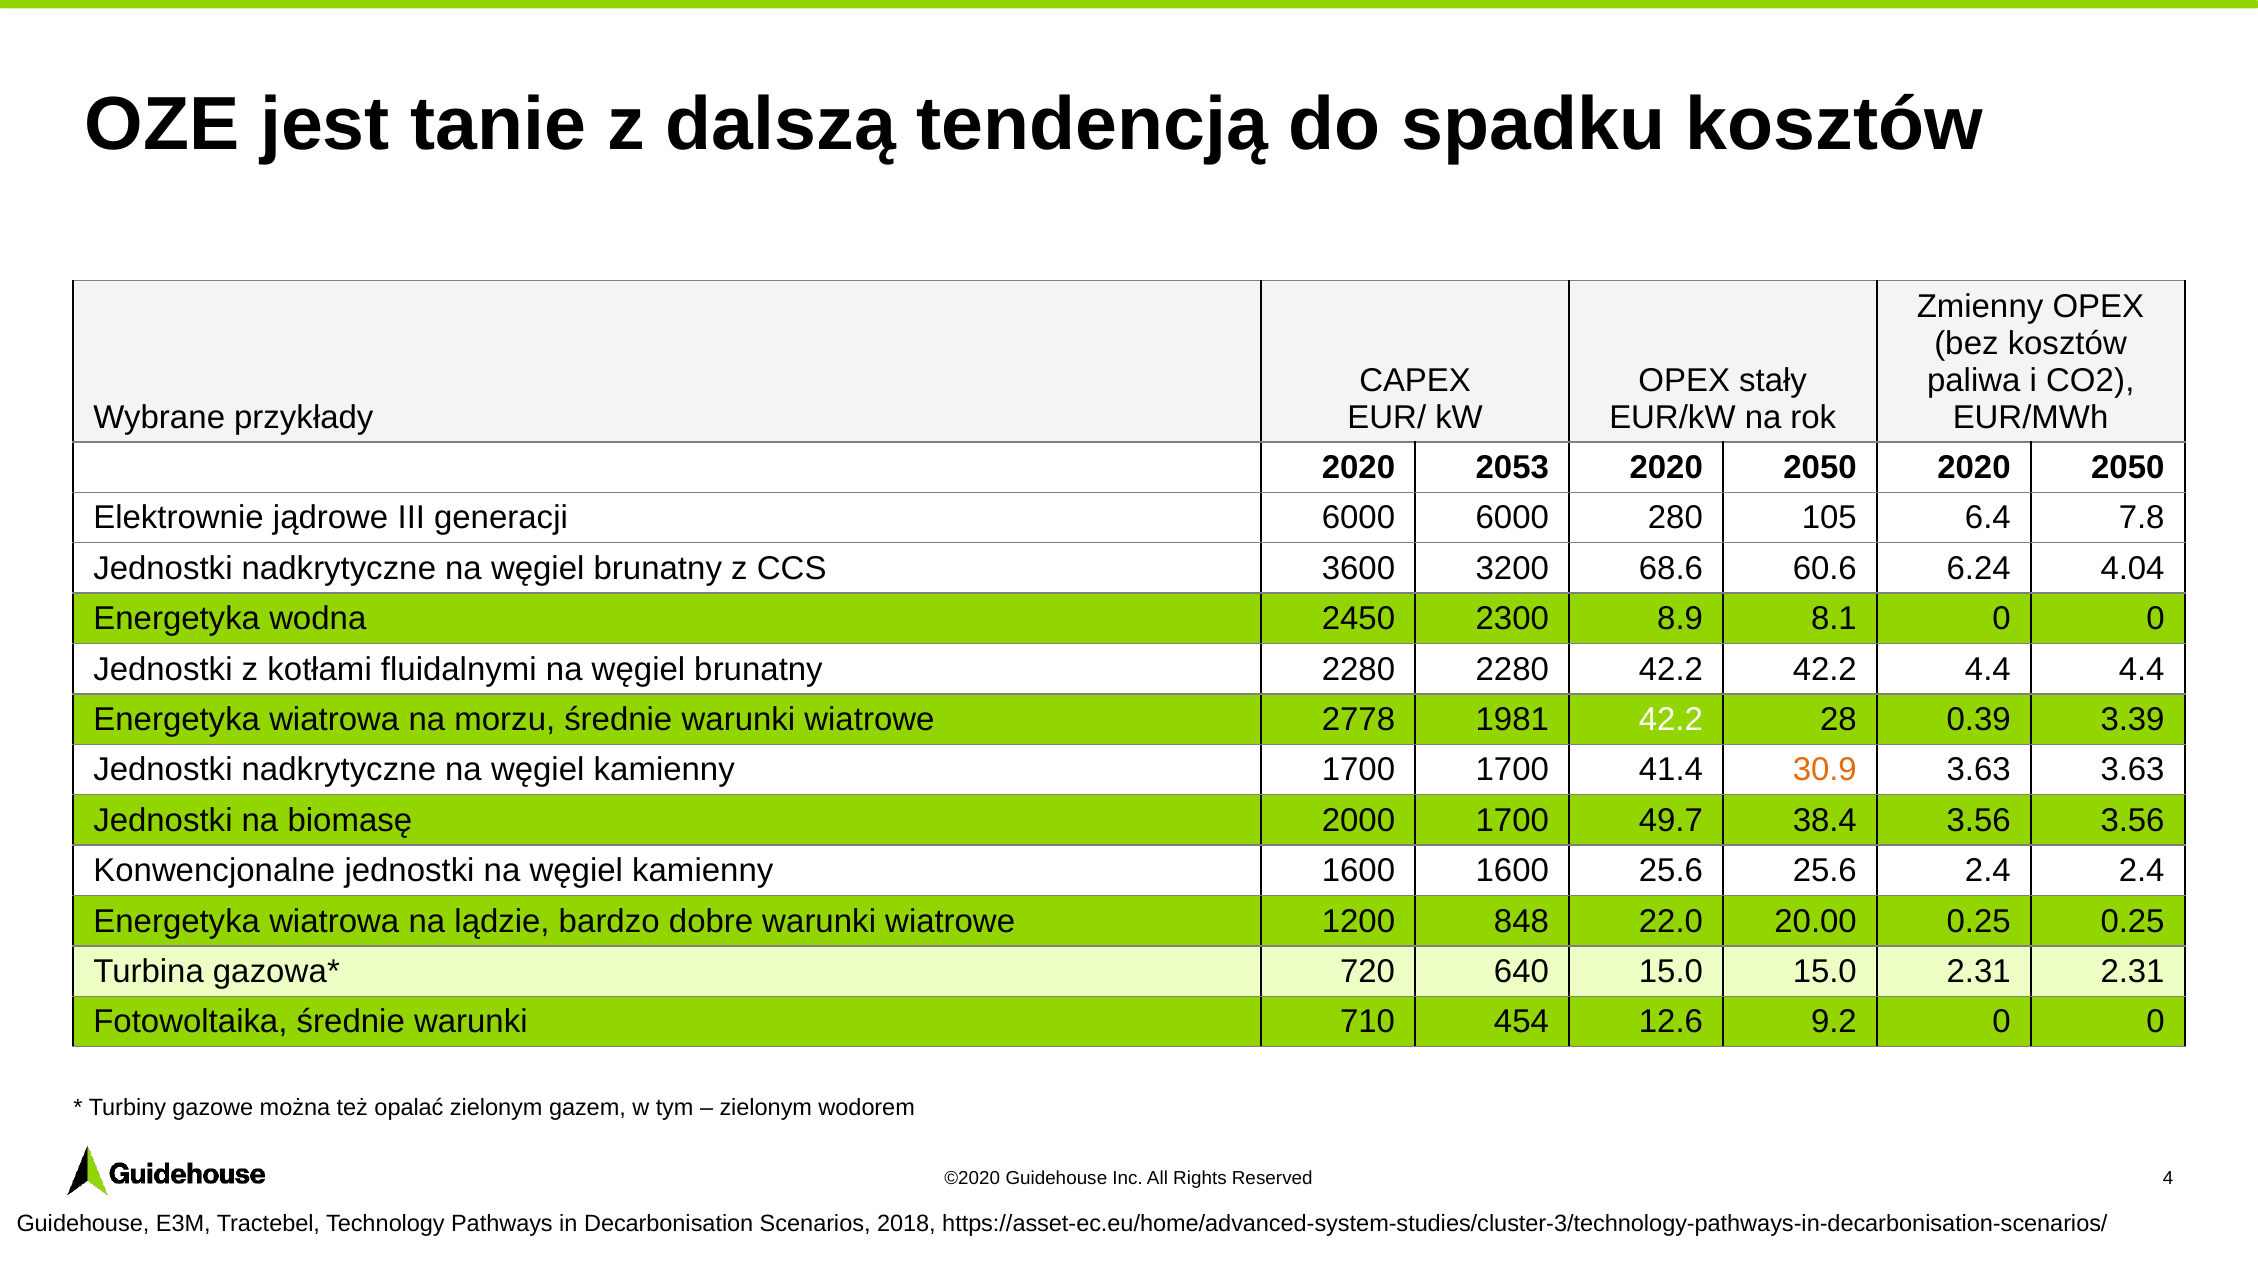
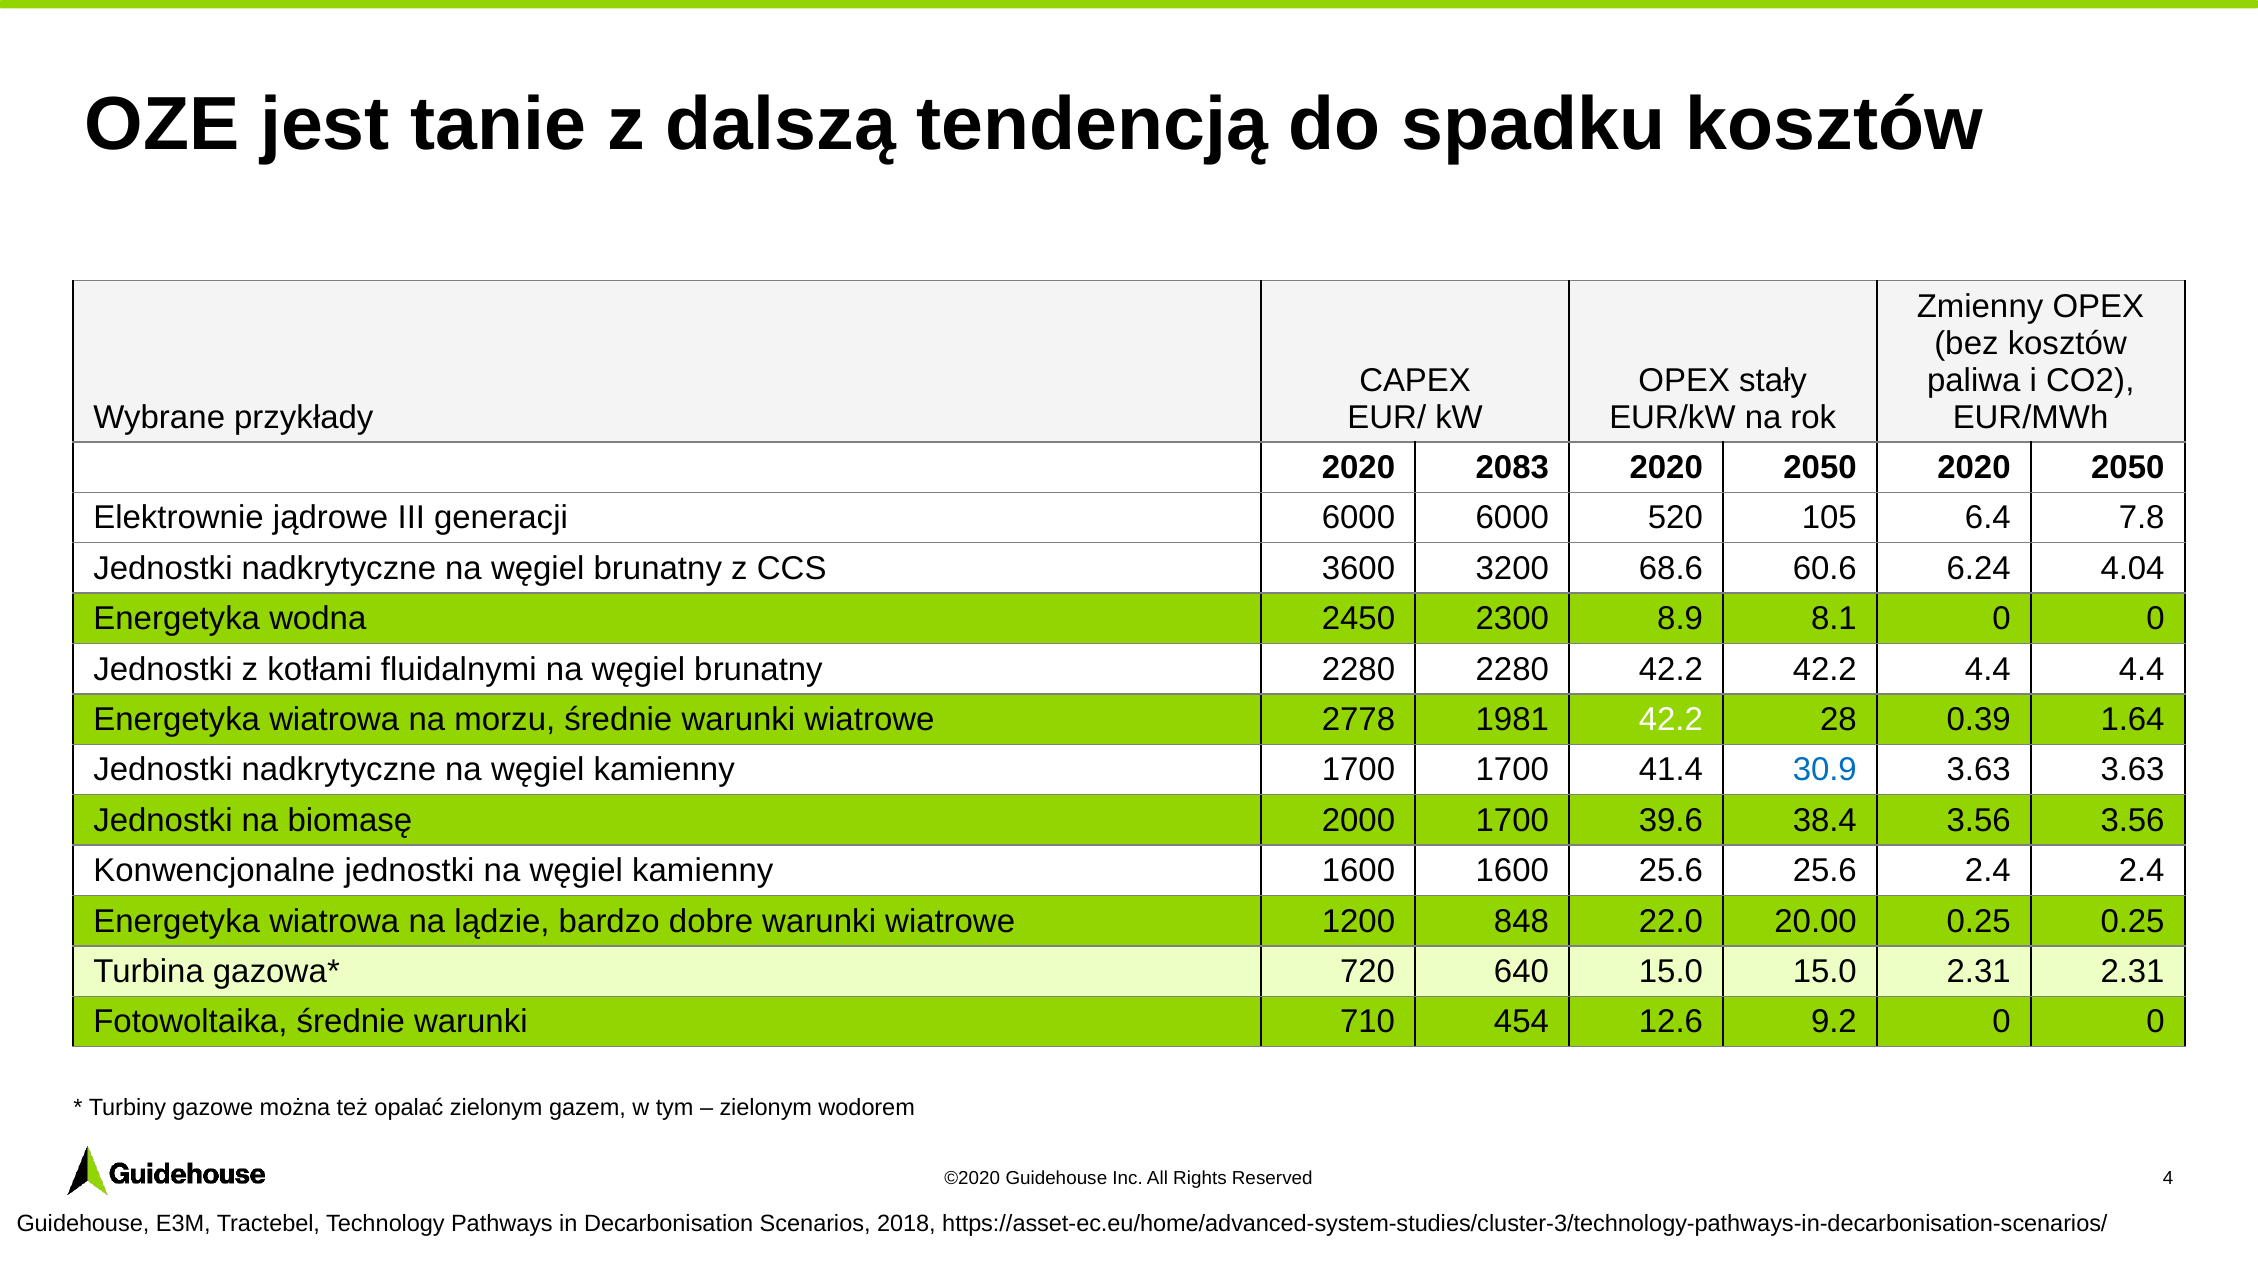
2053: 2053 -> 2083
280: 280 -> 520
3.39: 3.39 -> 1.64
30.9 colour: orange -> blue
49.7: 49.7 -> 39.6
